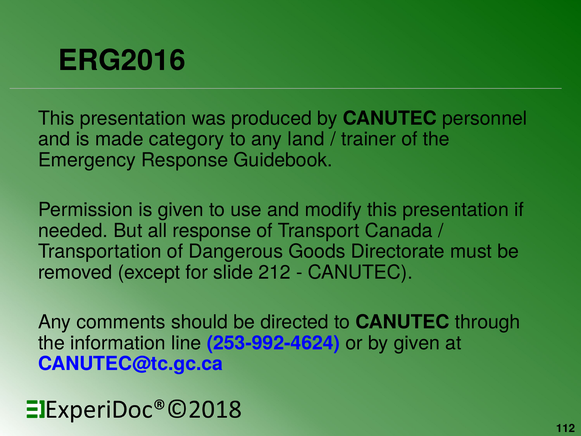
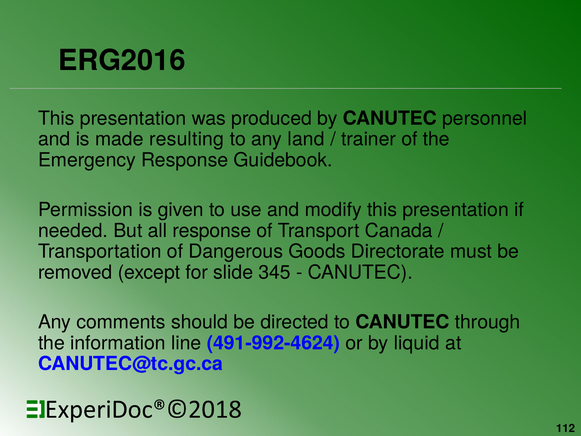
category: category -> resulting
212: 212 -> 345
253-992-4624: 253-992-4624 -> 491-992-4624
by given: given -> liquid
